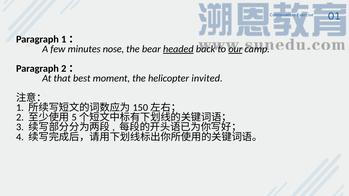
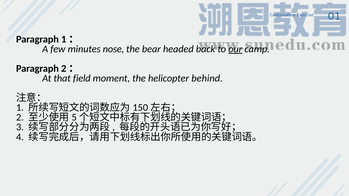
headed underline: present -> none
best: best -> field
invited: invited -> behind
